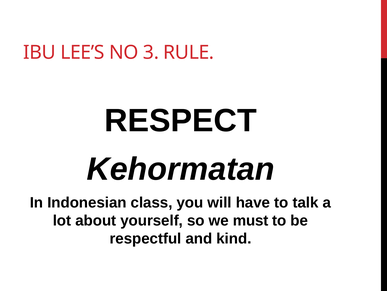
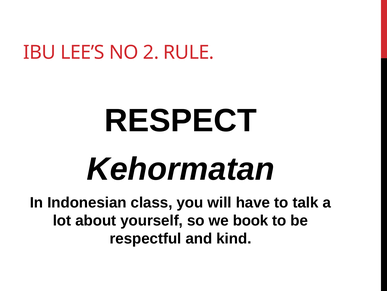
3: 3 -> 2
must: must -> book
